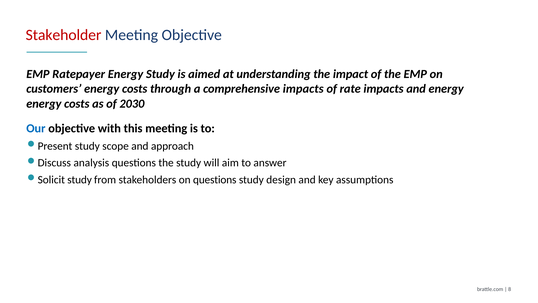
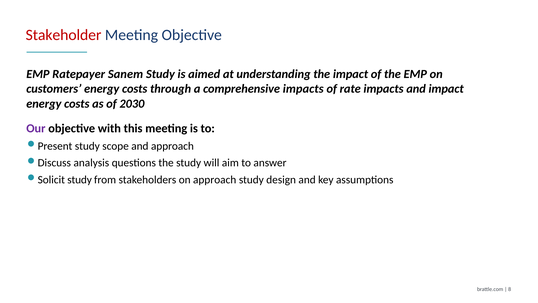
Ratepayer Energy: Energy -> Sanem
and energy: energy -> impact
Our colour: blue -> purple
on questions: questions -> approach
